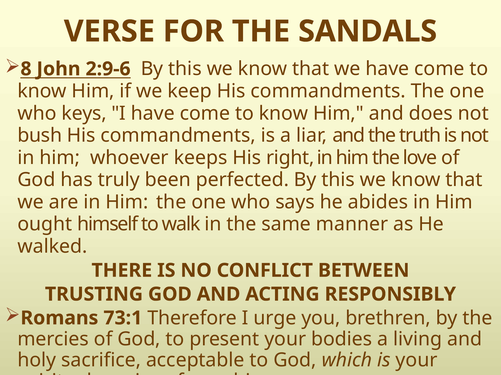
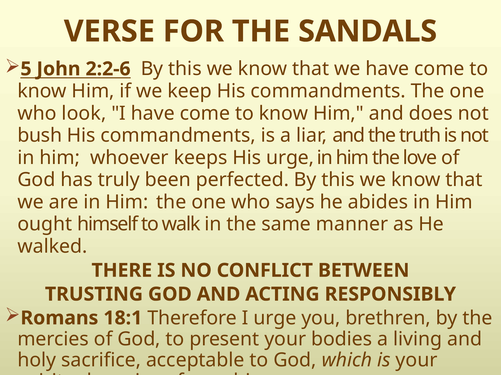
8: 8 -> 5
2:9-6: 2:9-6 -> 2:2-6
keys: keys -> look
His right: right -> urge
73:1: 73:1 -> 18:1
